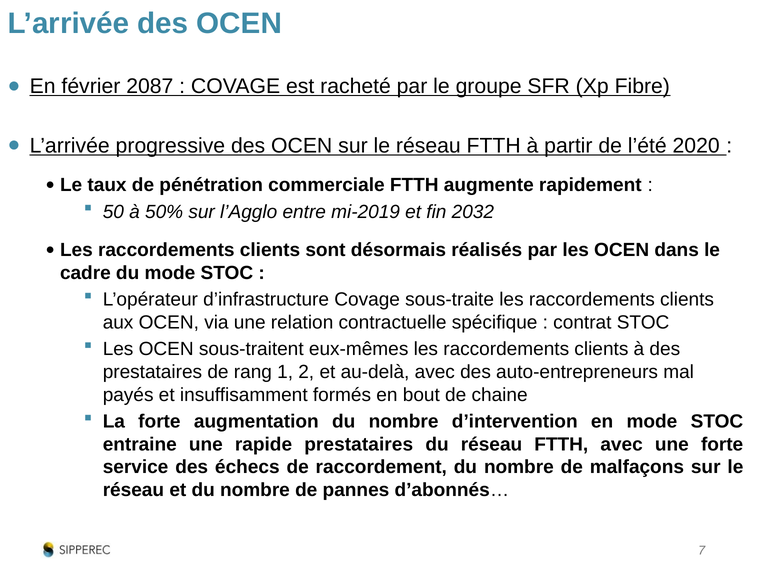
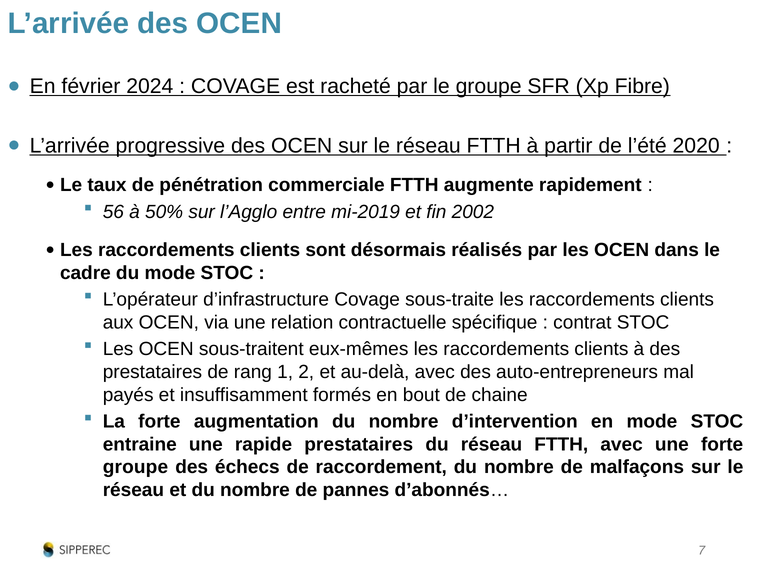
2087: 2087 -> 2024
50: 50 -> 56
2032: 2032 -> 2002
service at (136, 468): service -> groupe
